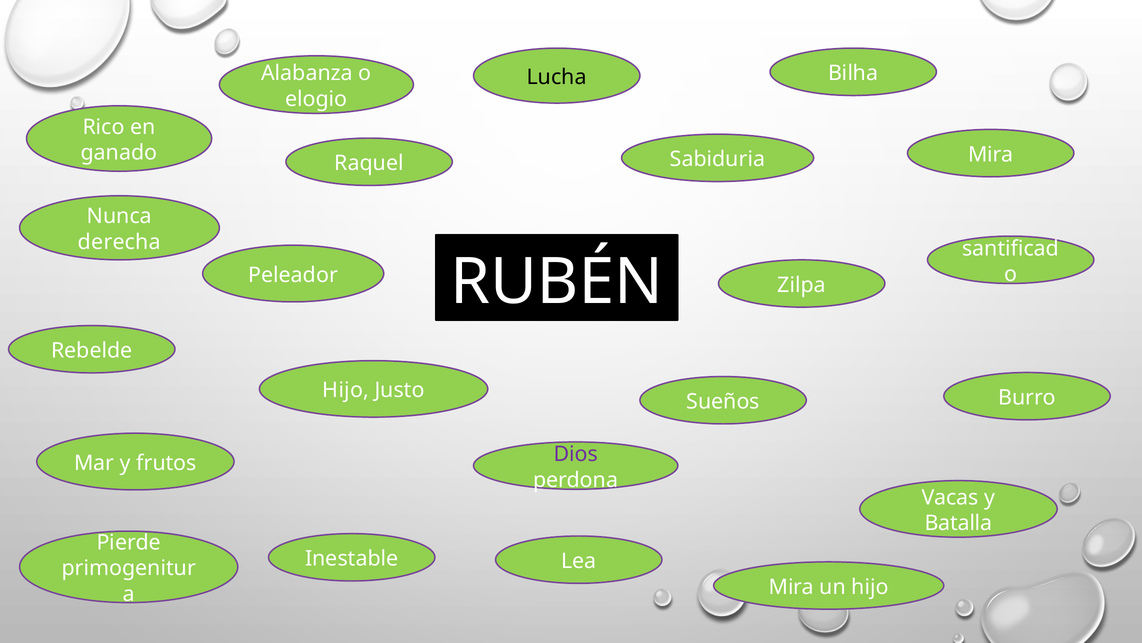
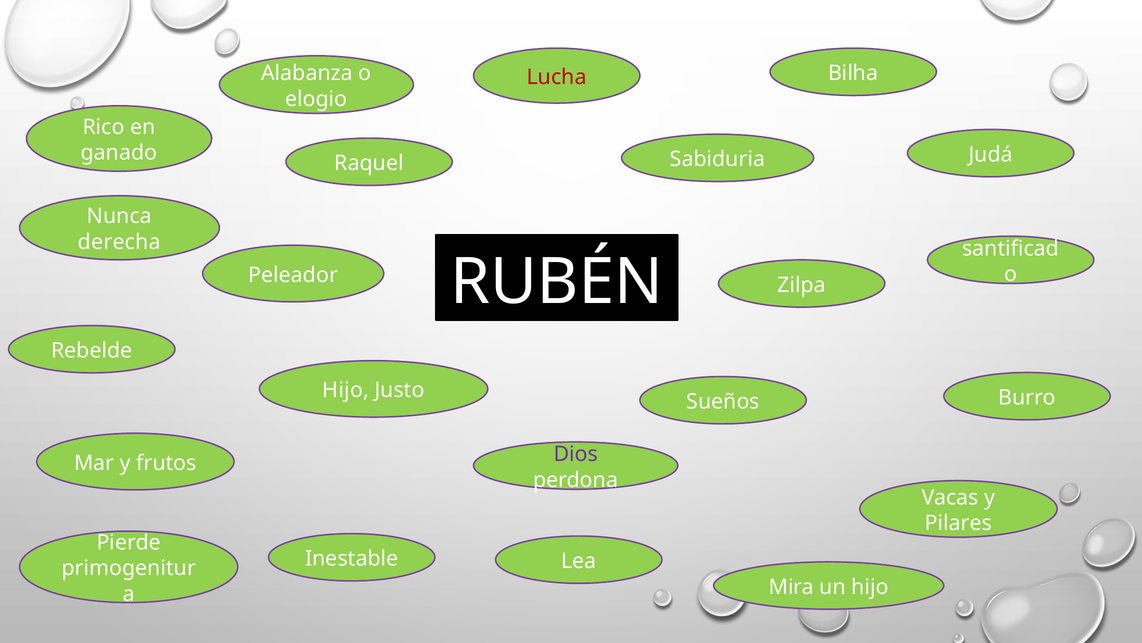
Lucha colour: black -> red
Mira at (991, 154): Mira -> Judá
Batalla: Batalla -> Pilares
